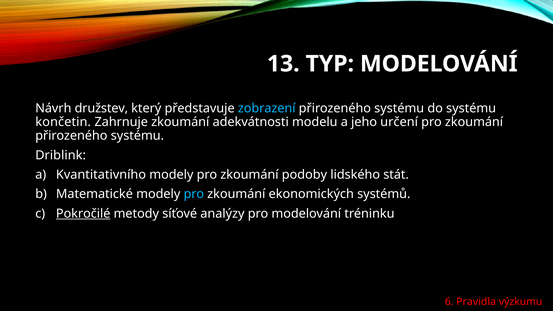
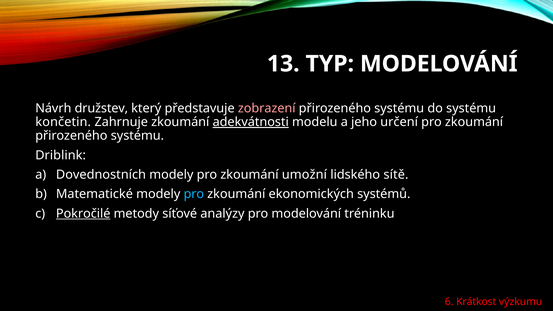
zobrazení colour: light blue -> pink
adekvátnosti underline: none -> present
Kvantitativního: Kvantitativního -> Dovednostních
podoby: podoby -> umožní
stát: stát -> sítě
Pravidla: Pravidla -> Krátkost
